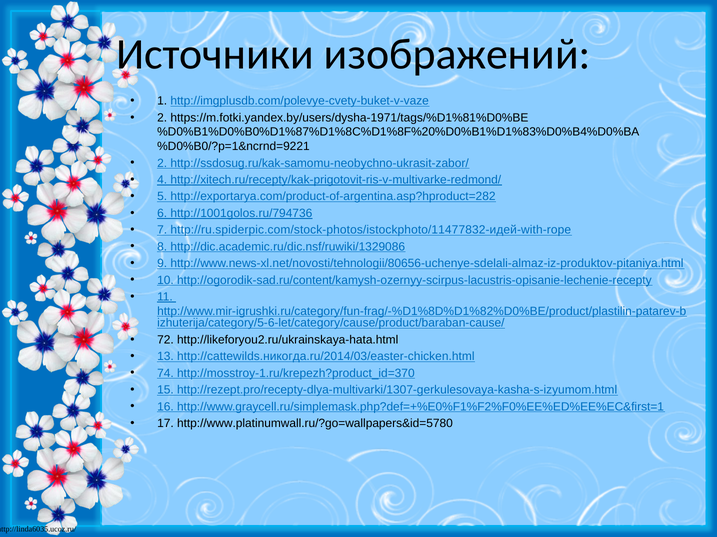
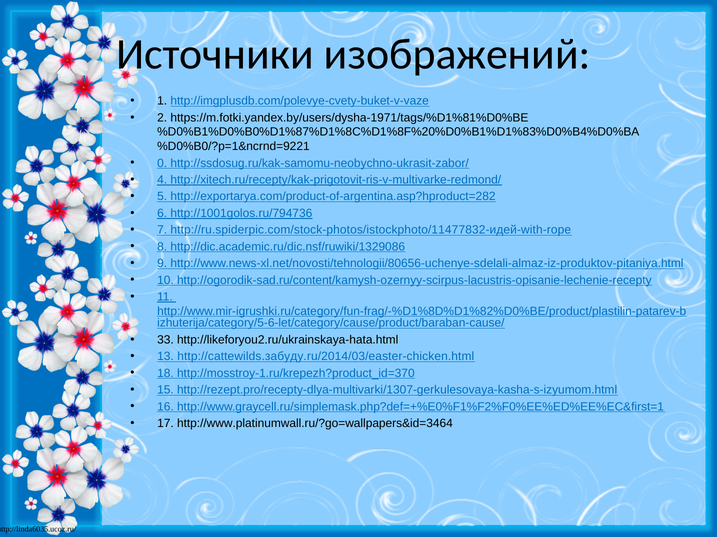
2 at (162, 163): 2 -> 0
72: 72 -> 33
http://cattewilds.никогда.ru/2014/03/easter-chicken.html: http://cattewilds.никогда.ru/2014/03/easter-chicken.html -> http://cattewilds.забуду.ru/2014/03/easter-chicken.html
74: 74 -> 18
http://www.platinumwall.ru/?go=wallpapers&id=5780: http://www.platinumwall.ru/?go=wallpapers&id=5780 -> http://www.platinumwall.ru/?go=wallpapers&id=3464
